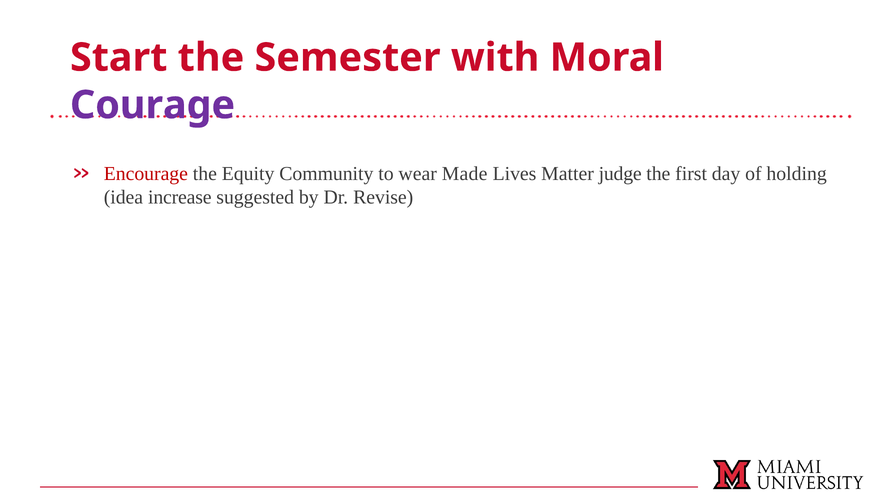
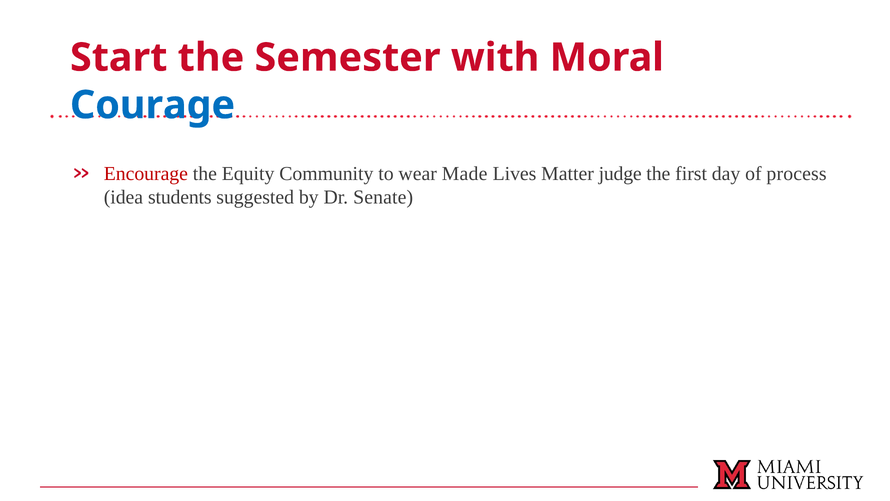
Courage colour: purple -> blue
holding: holding -> process
increase: increase -> students
Revise: Revise -> Senate
